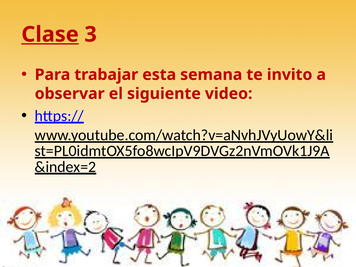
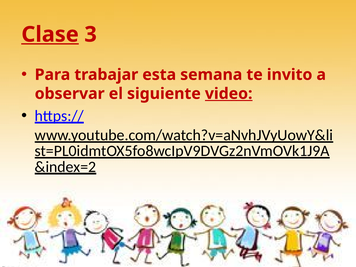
video underline: none -> present
